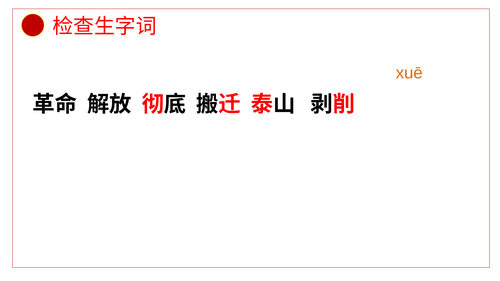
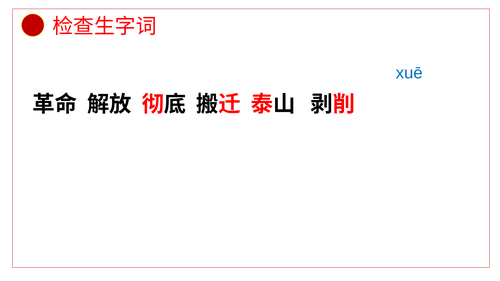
xuē colour: orange -> blue
